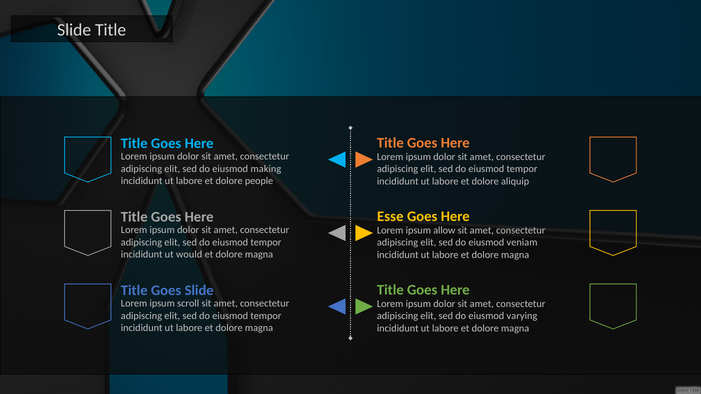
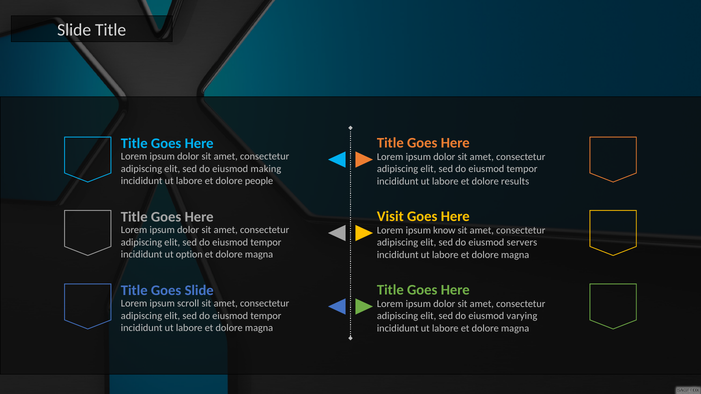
aliquip: aliquip -> results
Esse: Esse -> Visit
allow: allow -> know
veniam: veniam -> servers
would: would -> option
